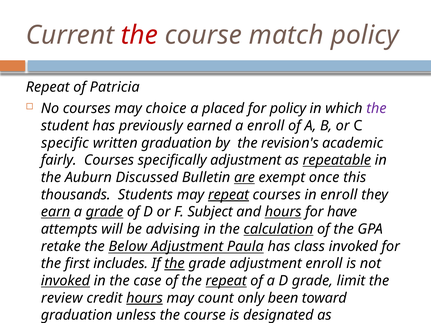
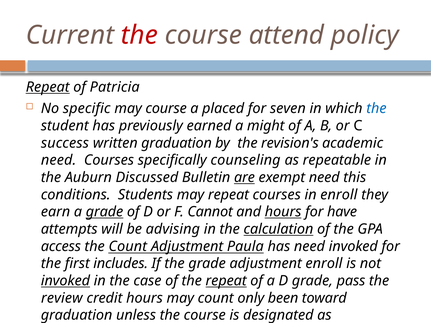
match: match -> attend
Repeat at (48, 87) underline: none -> present
No courses: courses -> specific
may choice: choice -> course
for policy: policy -> seven
the at (376, 109) colour: purple -> blue
a enroll: enroll -> might
specific: specific -> success
fairly at (59, 160): fairly -> need
specifically adjustment: adjustment -> counseling
repeatable at (337, 160) underline: present -> none
exempt once: once -> need
thousands: thousands -> conditions
repeat at (228, 195) underline: present -> none
earn underline: present -> none
Subject: Subject -> Cannot
retake: retake -> access
the Below: Below -> Count
has class: class -> need
the at (175, 264) underline: present -> none
limit: limit -> pass
hours at (145, 298) underline: present -> none
